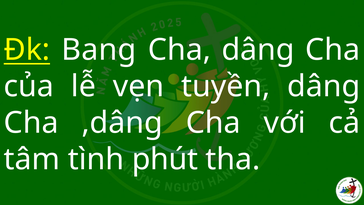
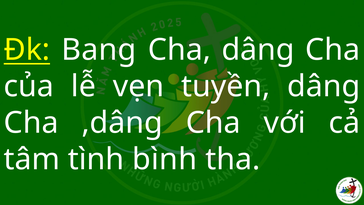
phút: phút -> bình
